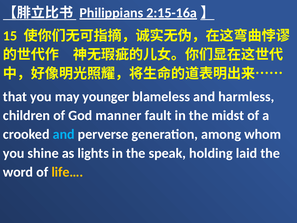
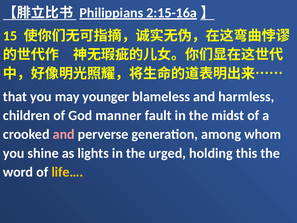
and at (64, 134) colour: light blue -> pink
speak: speak -> urged
laid: laid -> this
